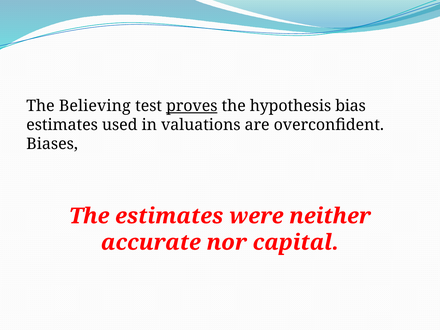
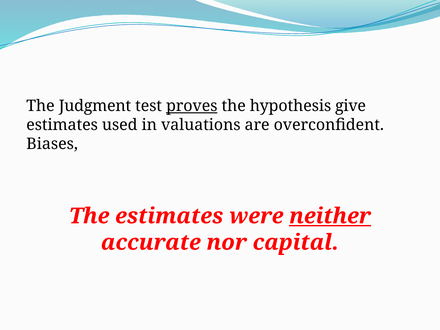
Believing: Believing -> Judgment
bias: bias -> give
neither underline: none -> present
